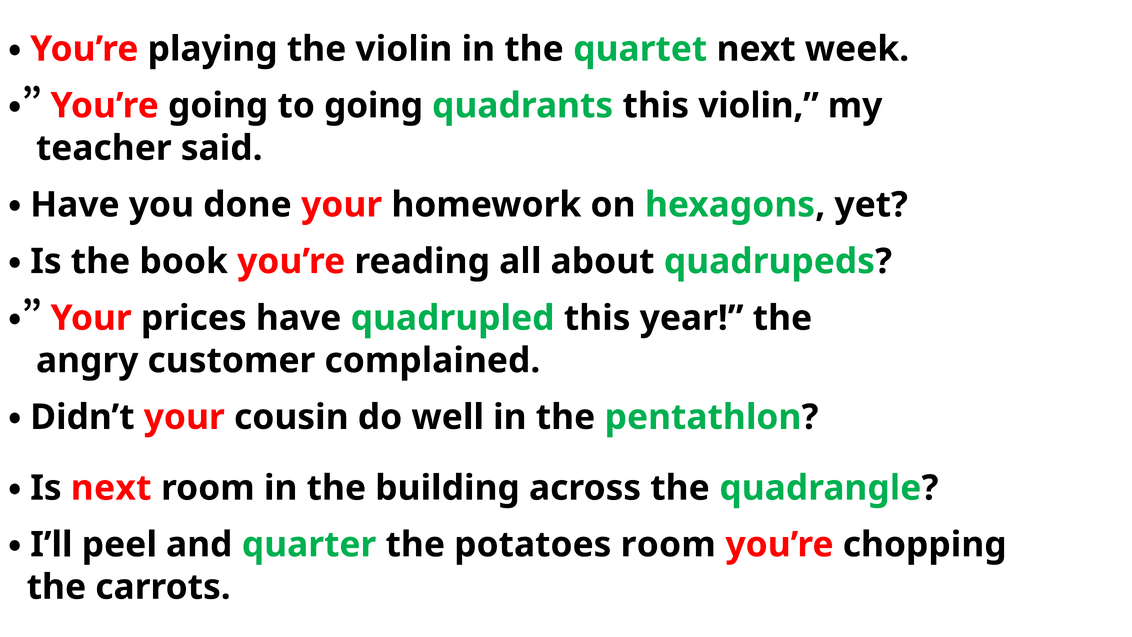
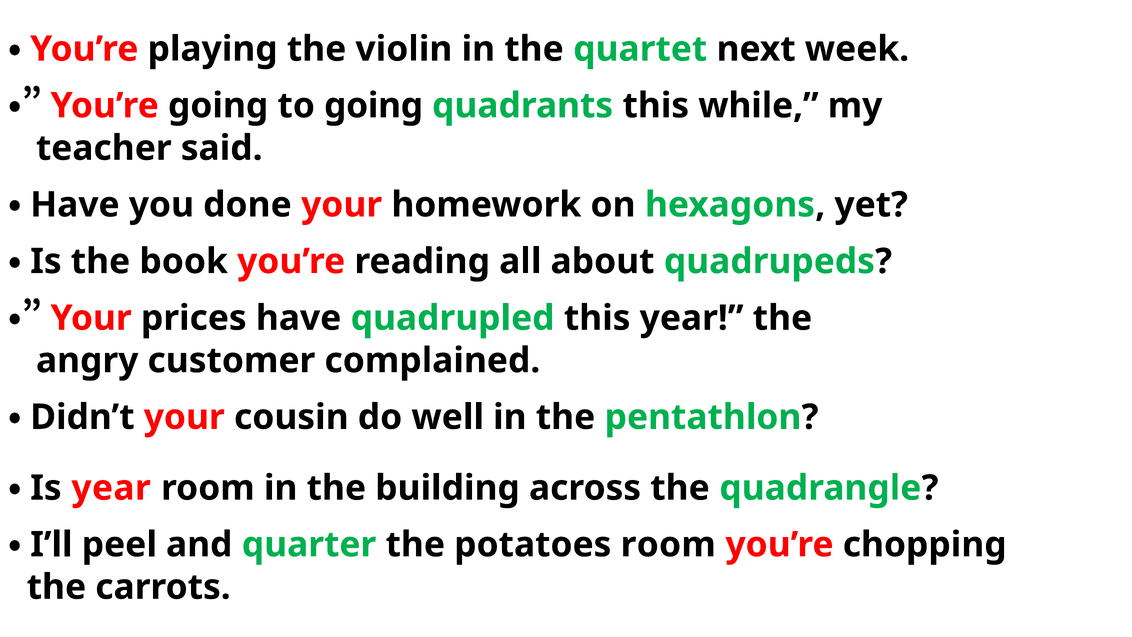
this violin: violin -> while
next at (111, 488): next -> year
